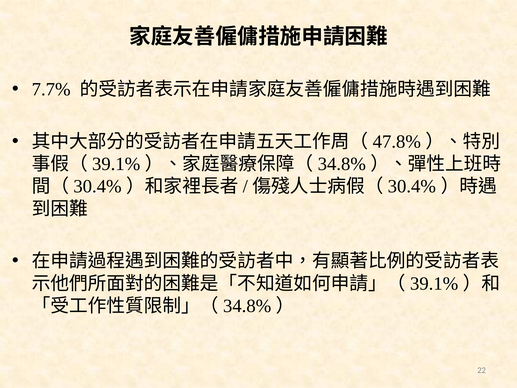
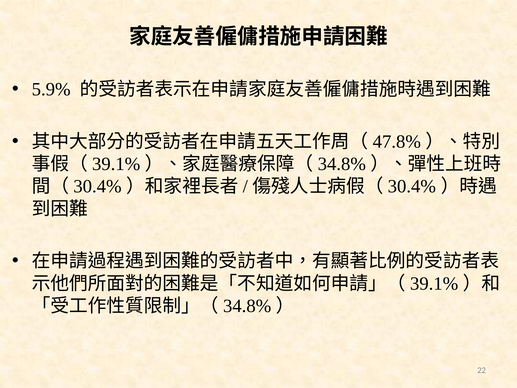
7.7%: 7.7% -> 5.9%
